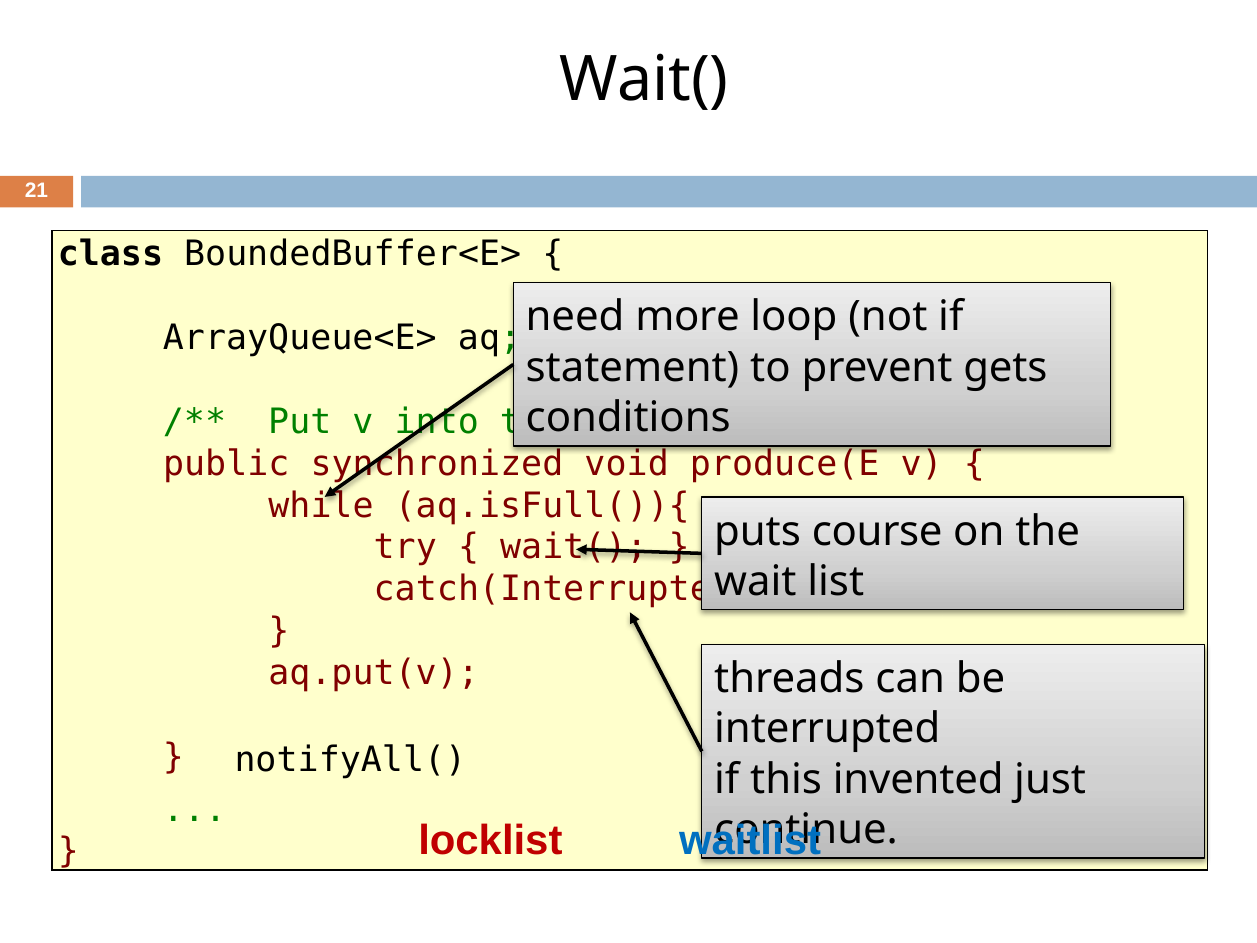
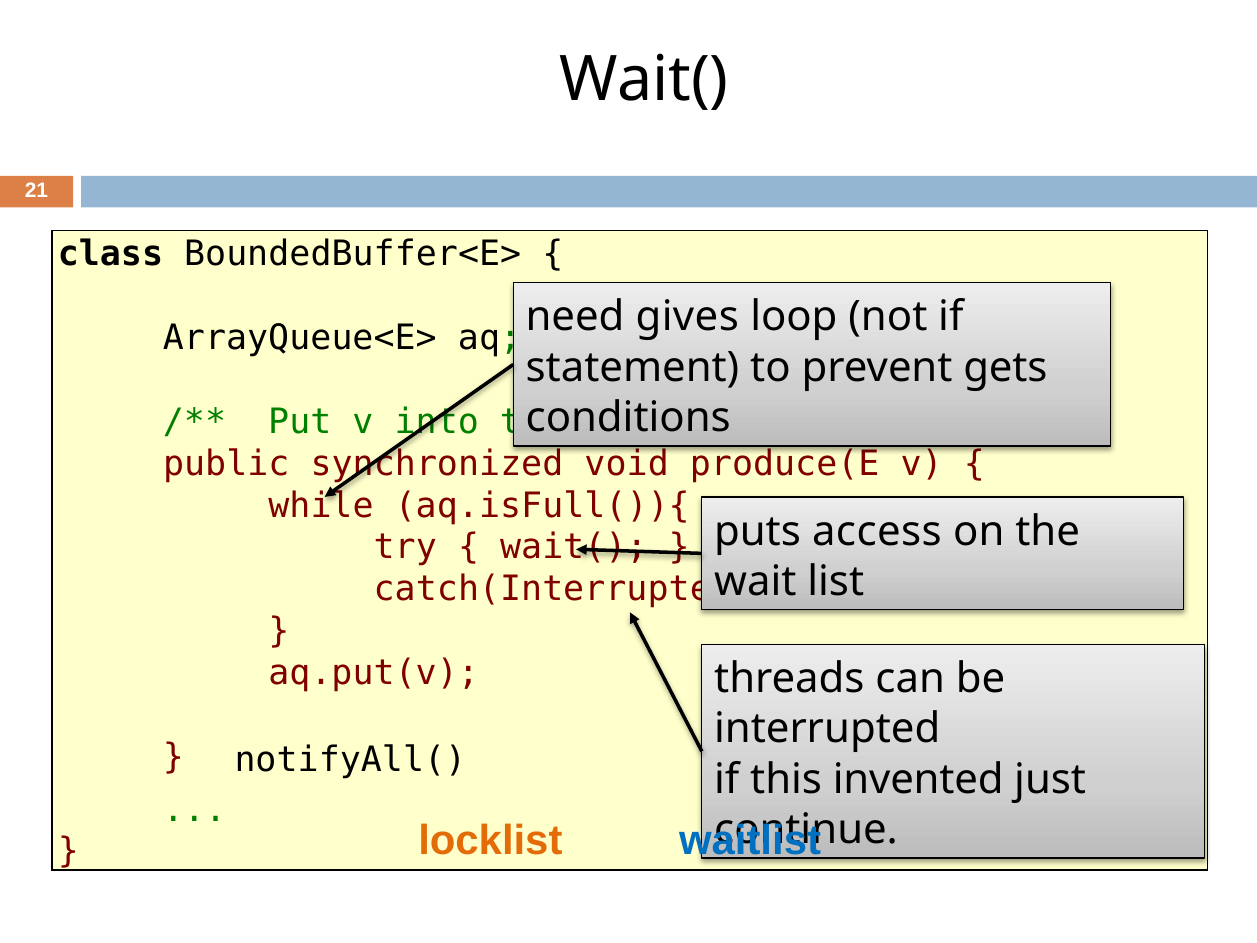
more: more -> gives
course: course -> access
locklist colour: red -> orange
